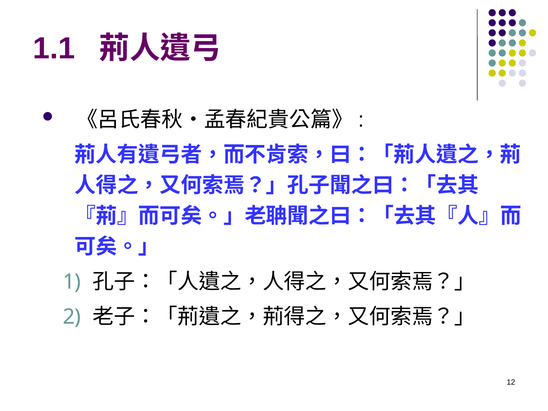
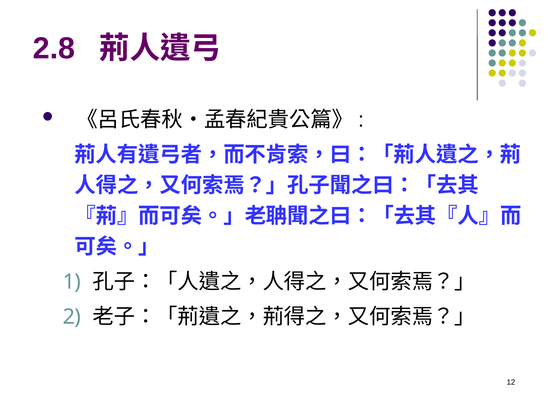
1.1: 1.1 -> 2.8
